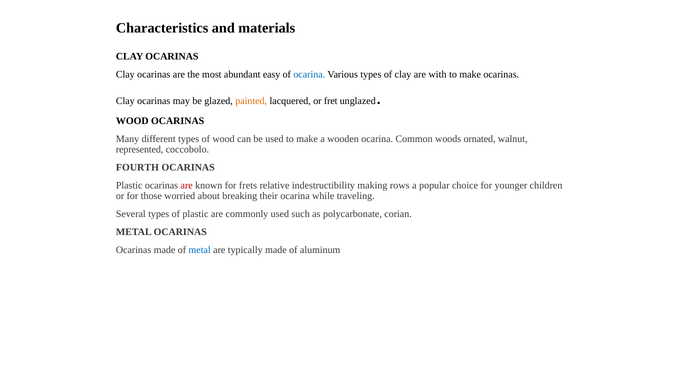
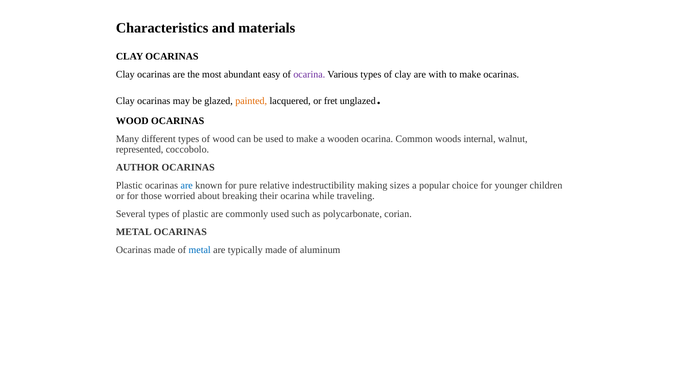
ocarina at (309, 74) colour: blue -> purple
ornated: ornated -> internal
FOURTH: FOURTH -> AUTHOR
are at (187, 185) colour: red -> blue
frets: frets -> pure
rows: rows -> sizes
